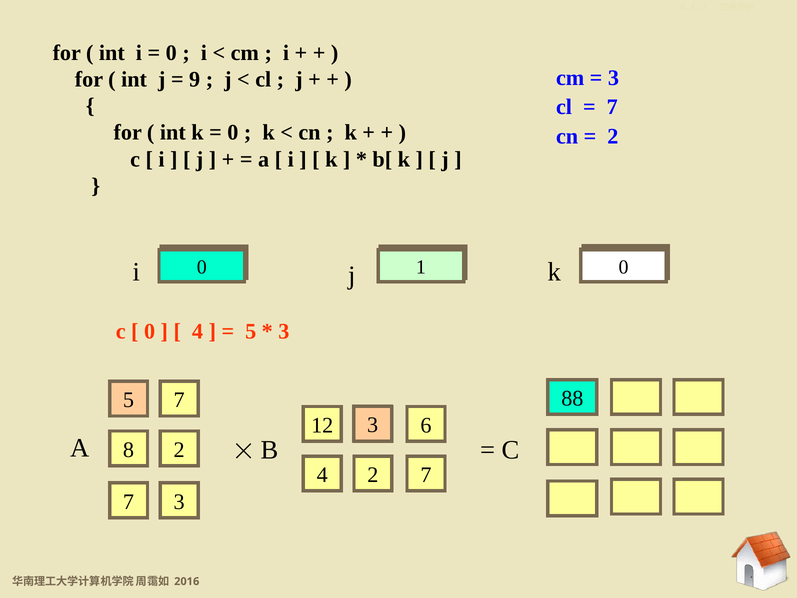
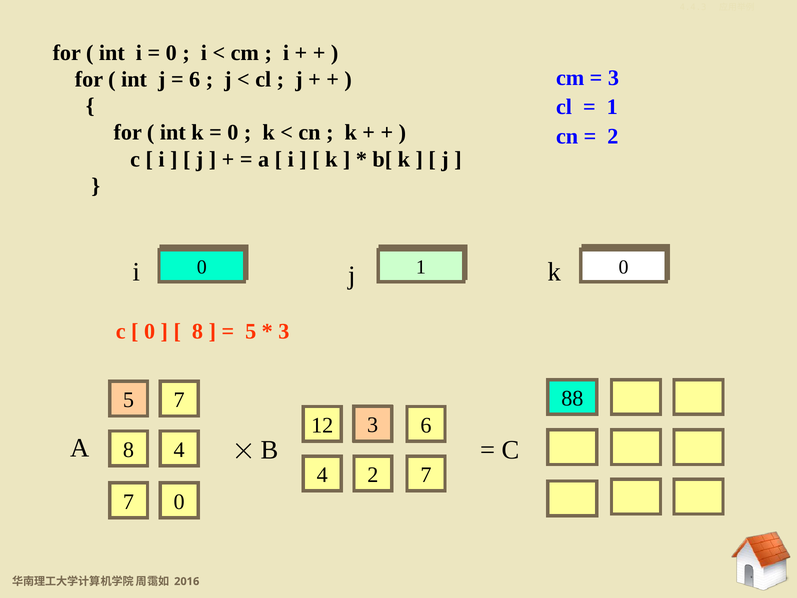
9 at (195, 79): 9 -> 6
7 at (612, 107): 7 -> 1
4 at (197, 331): 4 -> 8
8 2: 2 -> 4
7 3: 3 -> 0
